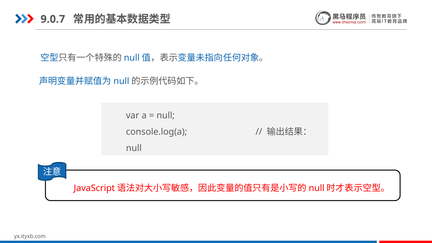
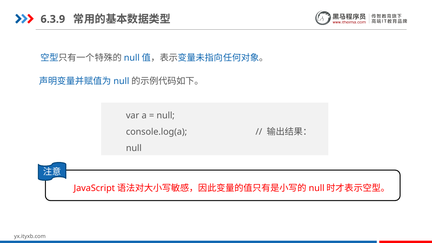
9.0.7: 9.0.7 -> 6.3.9
